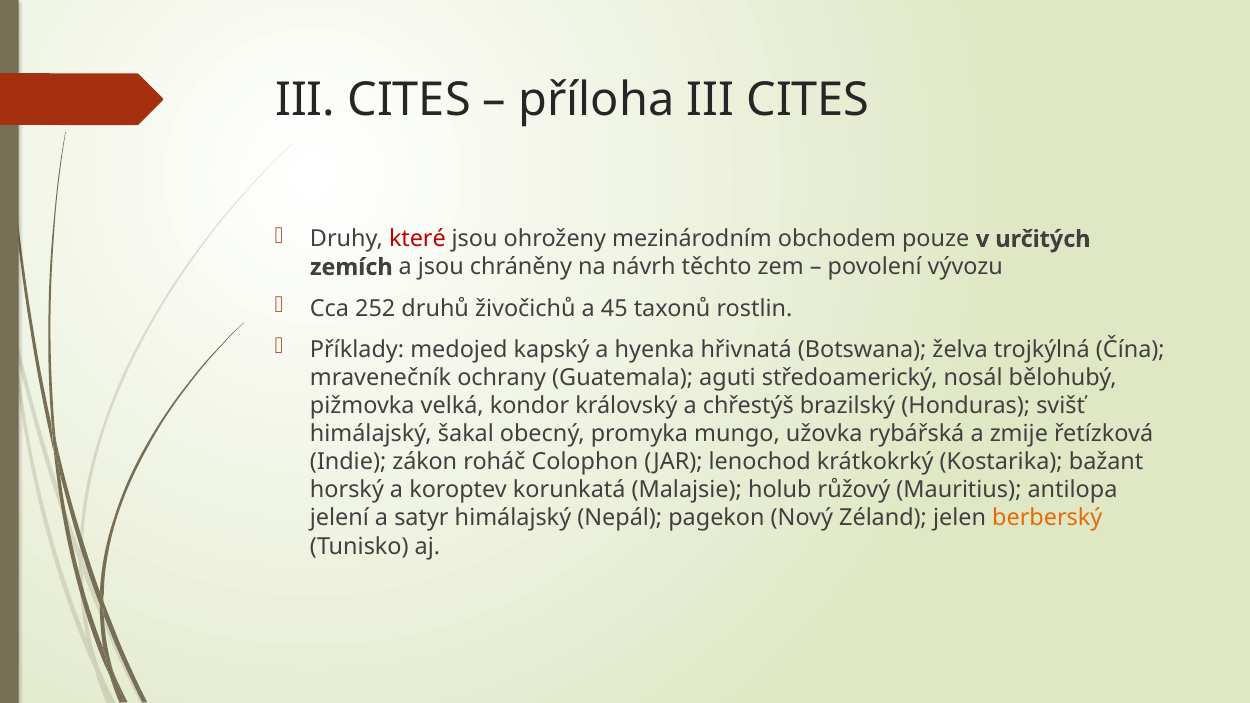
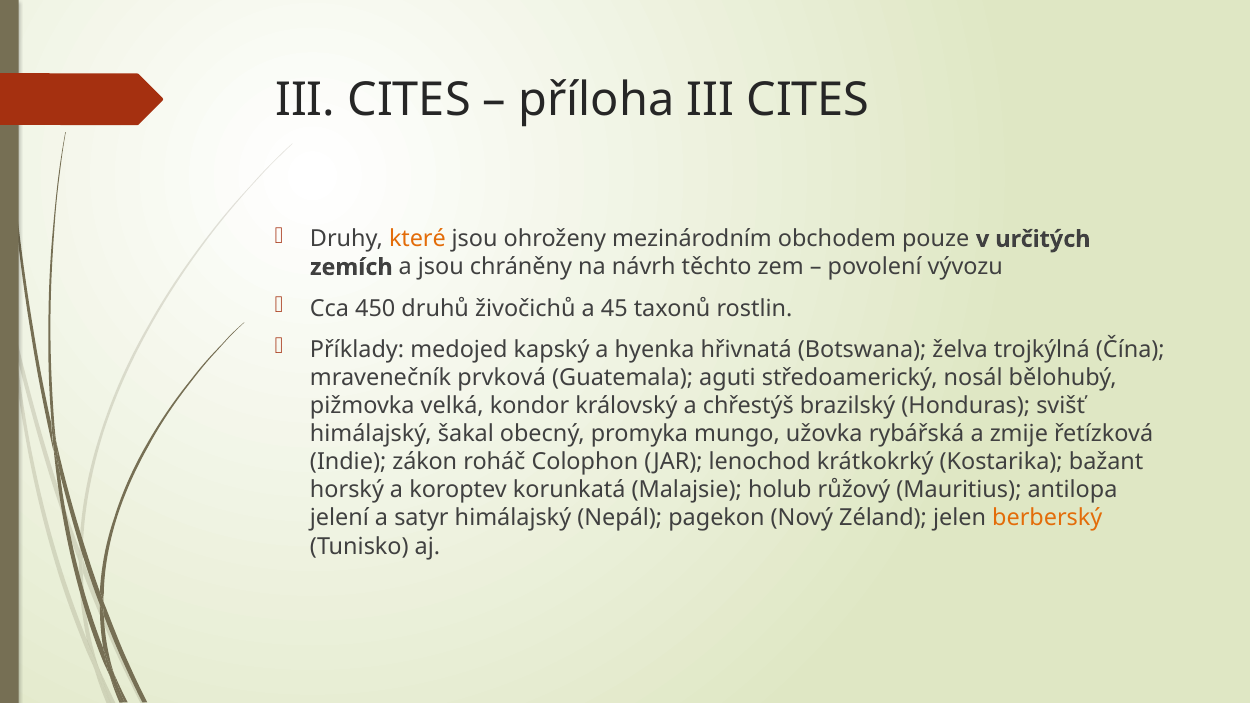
které colour: red -> orange
252: 252 -> 450
ochrany: ochrany -> prvková
